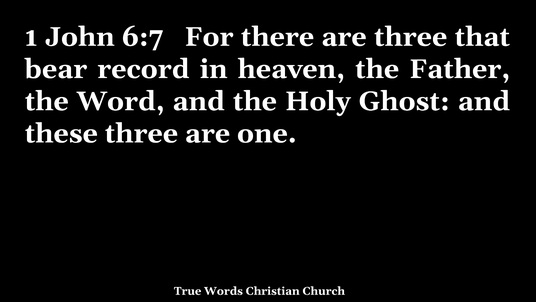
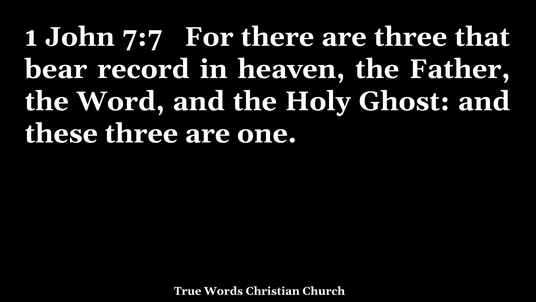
6:7: 6:7 -> 7:7
